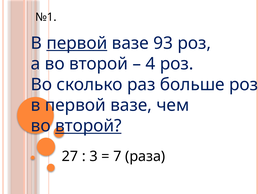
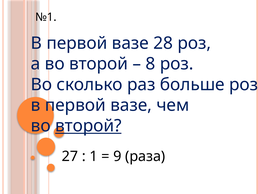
первой at (77, 43) underline: present -> none
93: 93 -> 28
4: 4 -> 8
3: 3 -> 1
7: 7 -> 9
